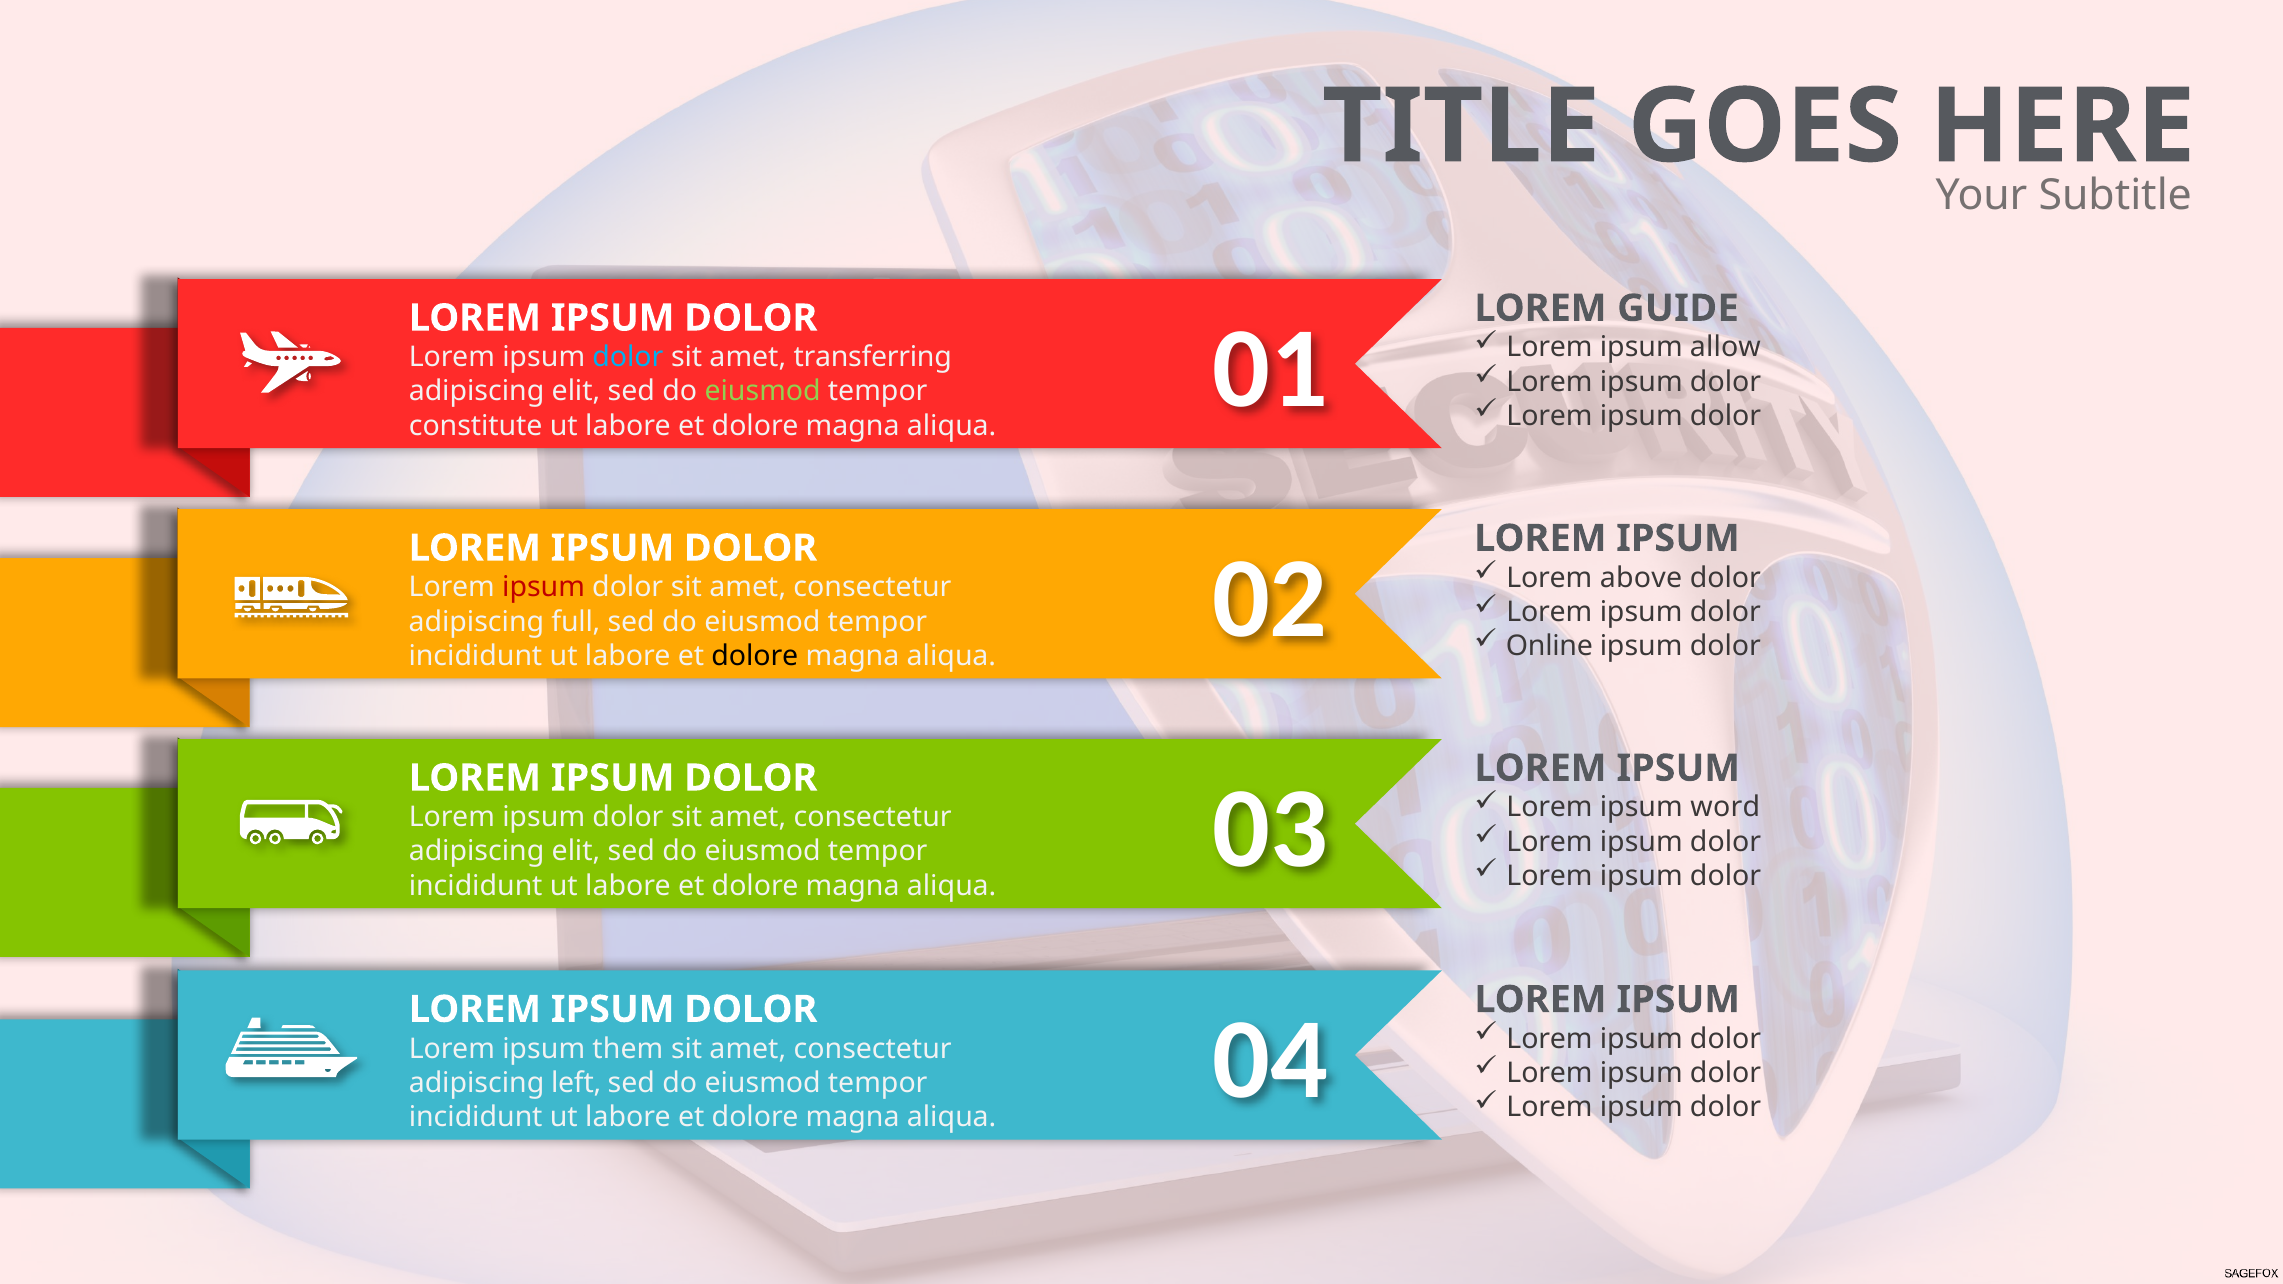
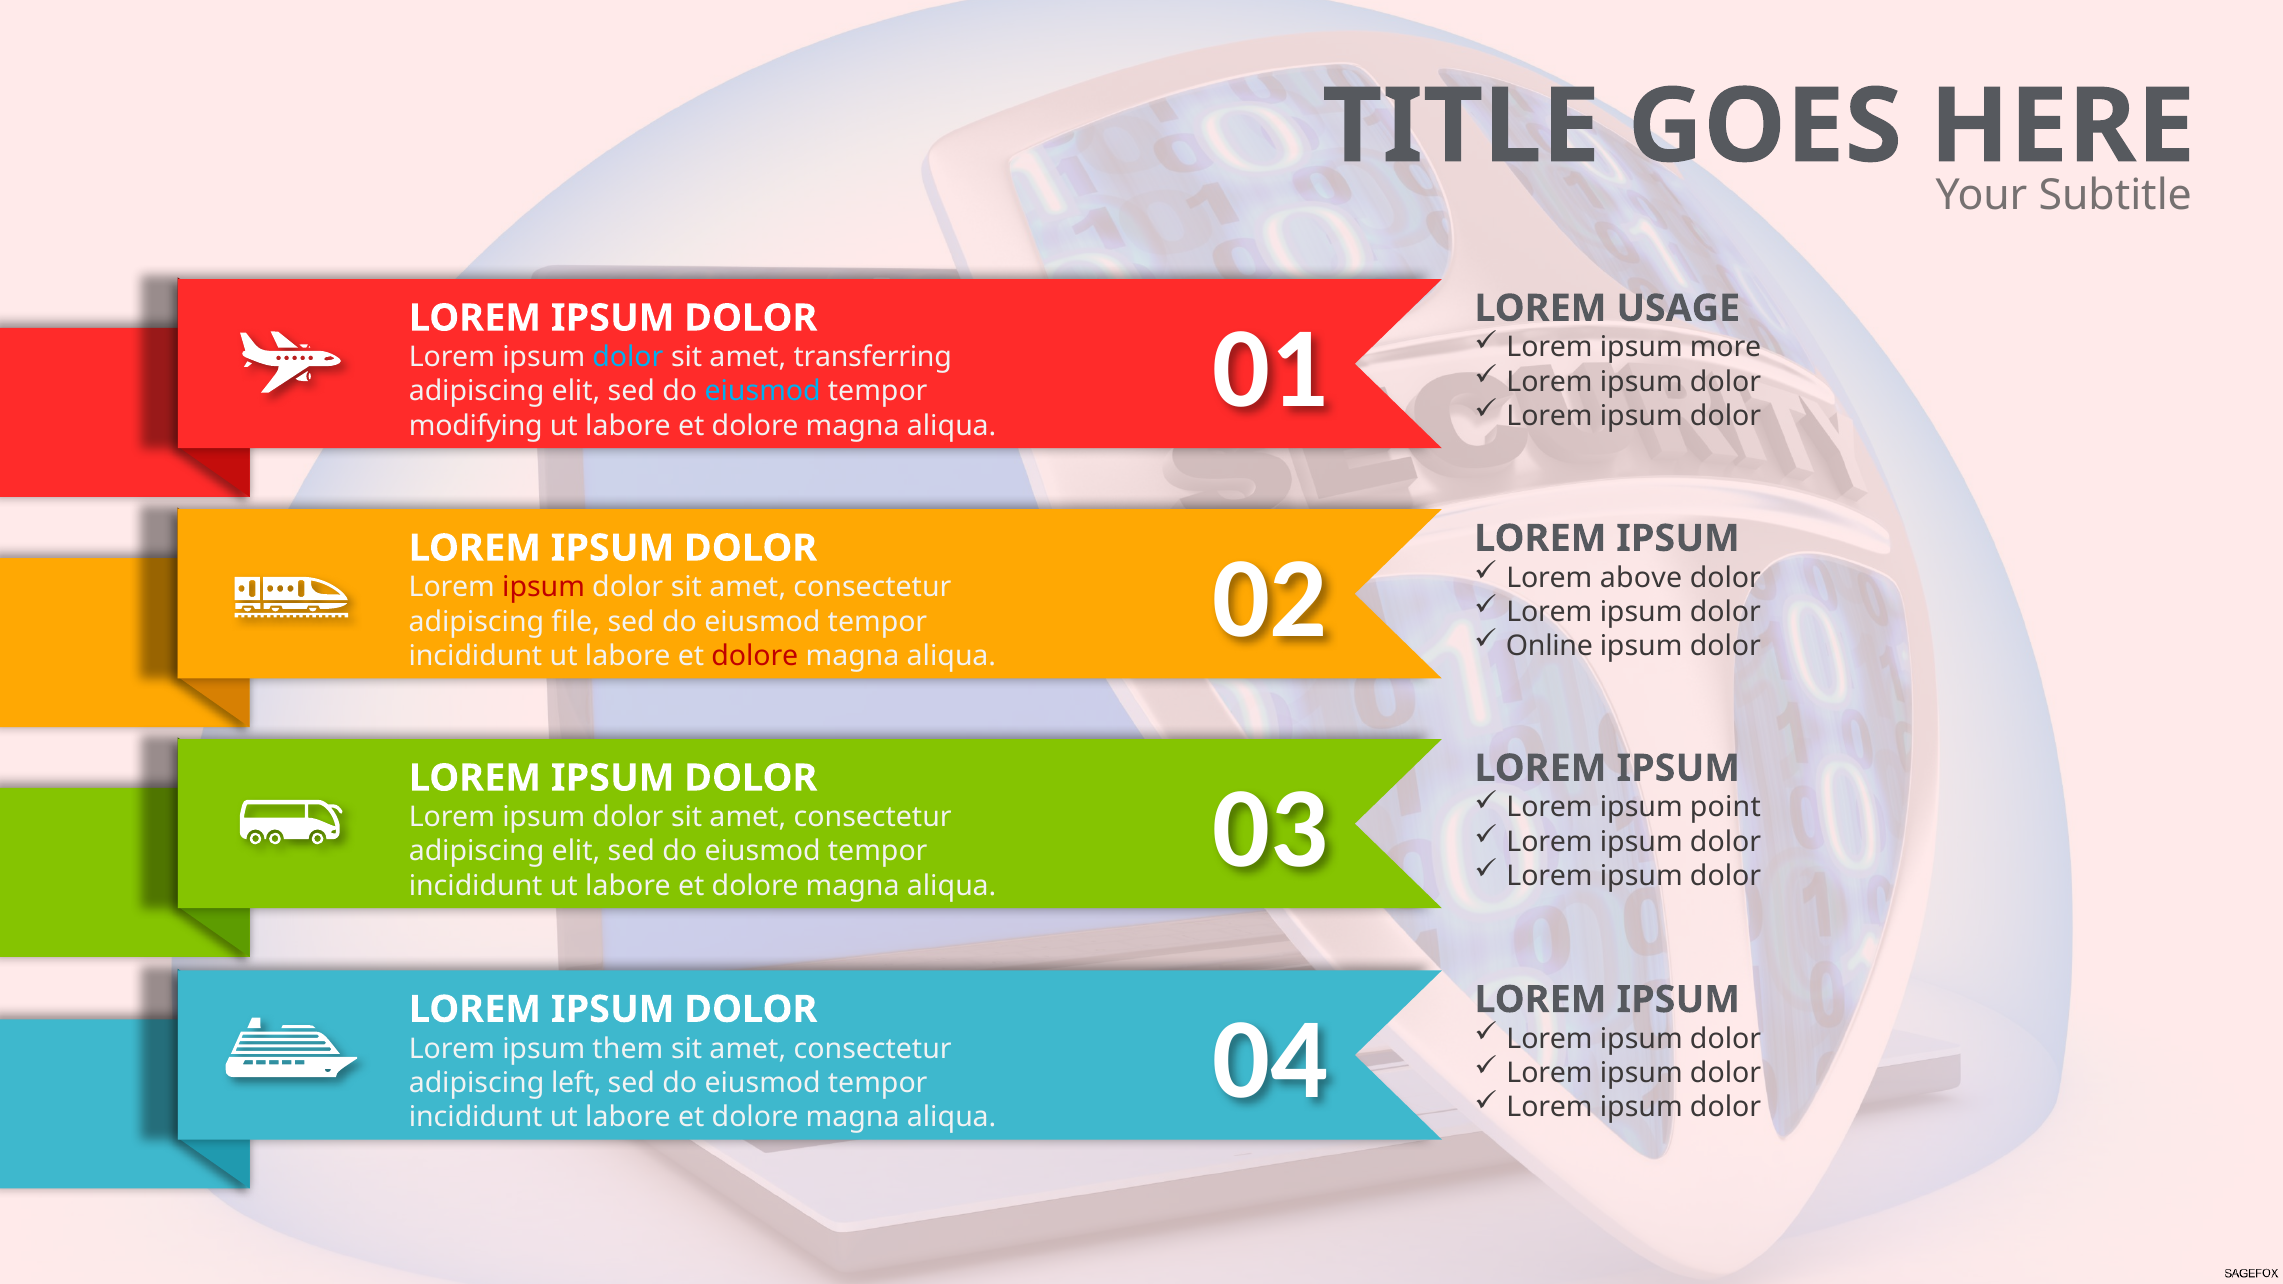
GUIDE: GUIDE -> USAGE
allow: allow -> more
eiusmod at (763, 392) colour: light green -> light blue
constitute: constitute -> modifying
full: full -> file
dolore at (755, 656) colour: black -> red
word: word -> point
